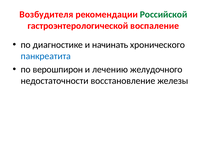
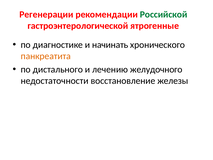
Возбудителя: Возбудителя -> Регенерации
воспаление: воспаление -> ятрогенные
панкреатита colour: blue -> orange
верошпирон: верошпирон -> дистального
